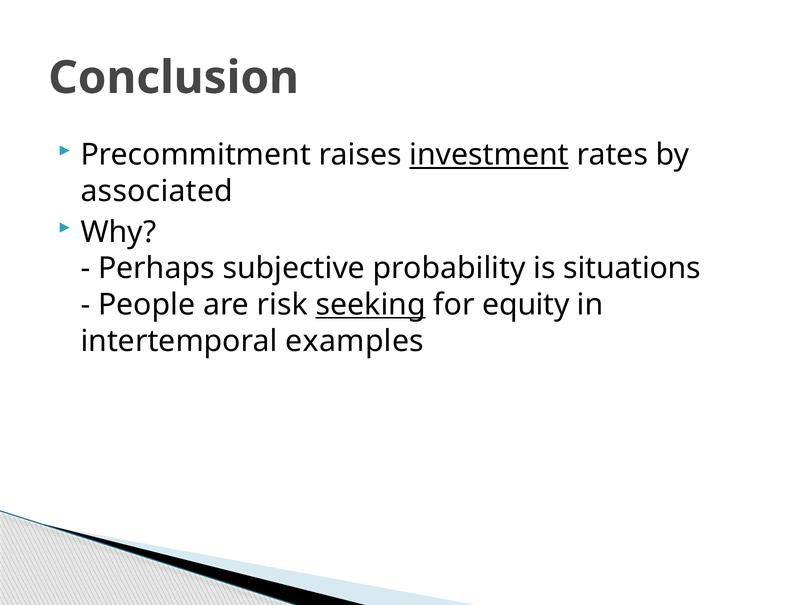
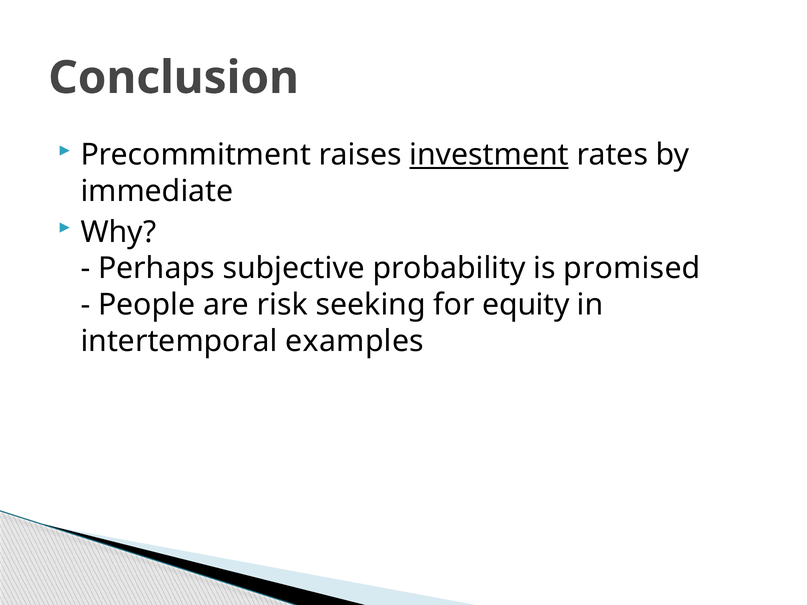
associated: associated -> immediate
situations: situations -> promised
seeking underline: present -> none
